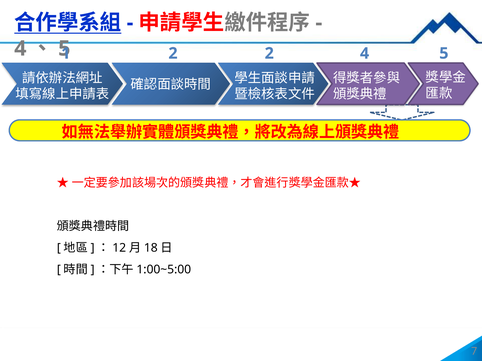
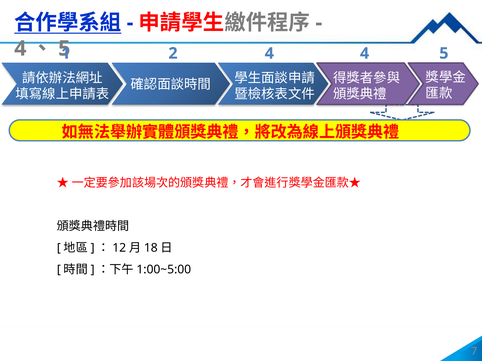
2 2: 2 -> 4
